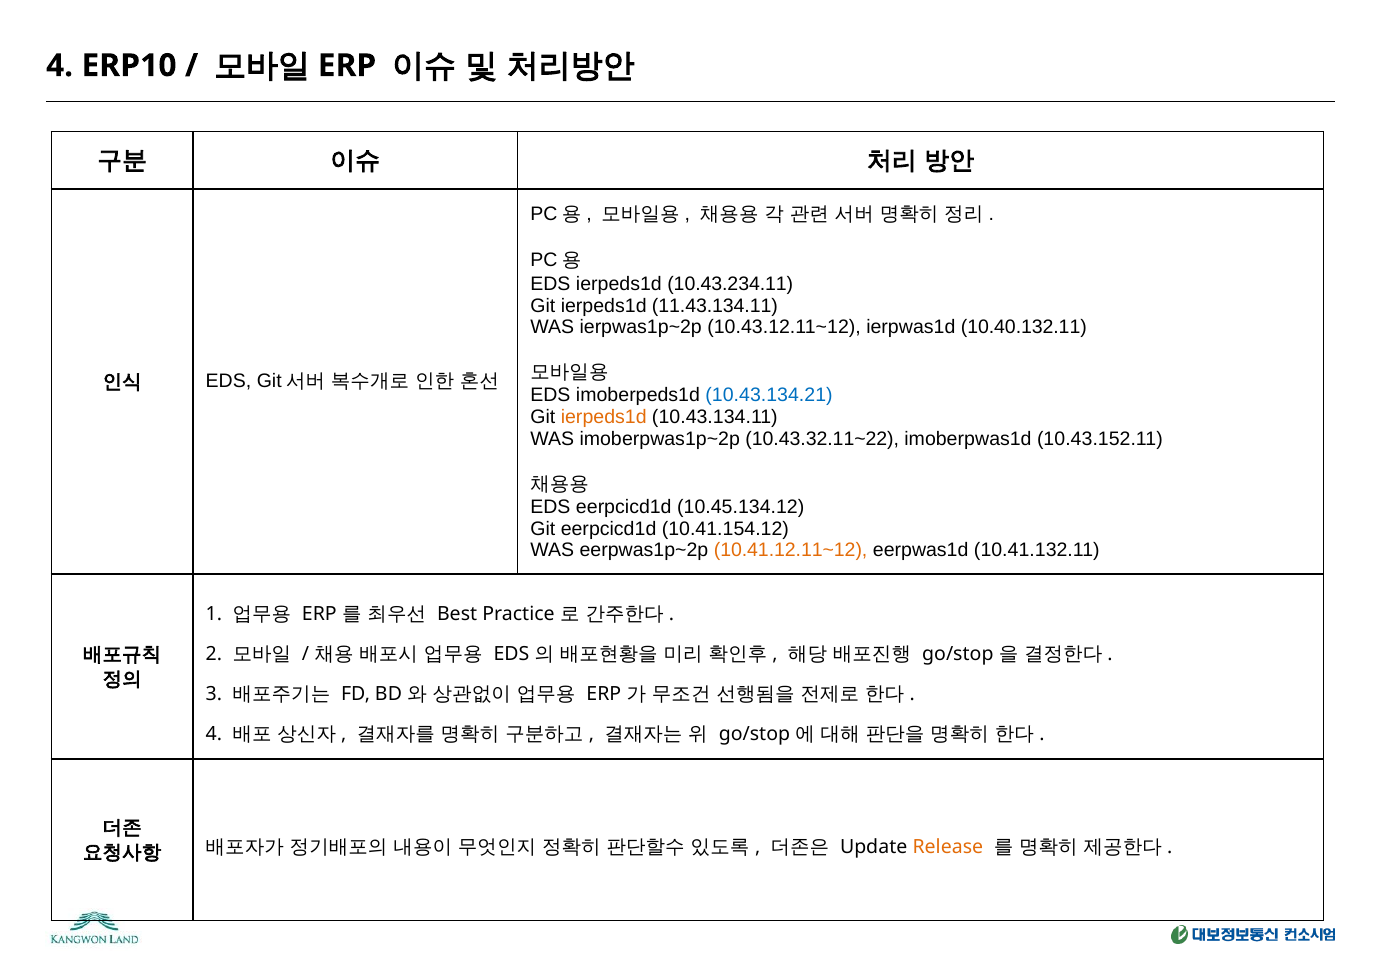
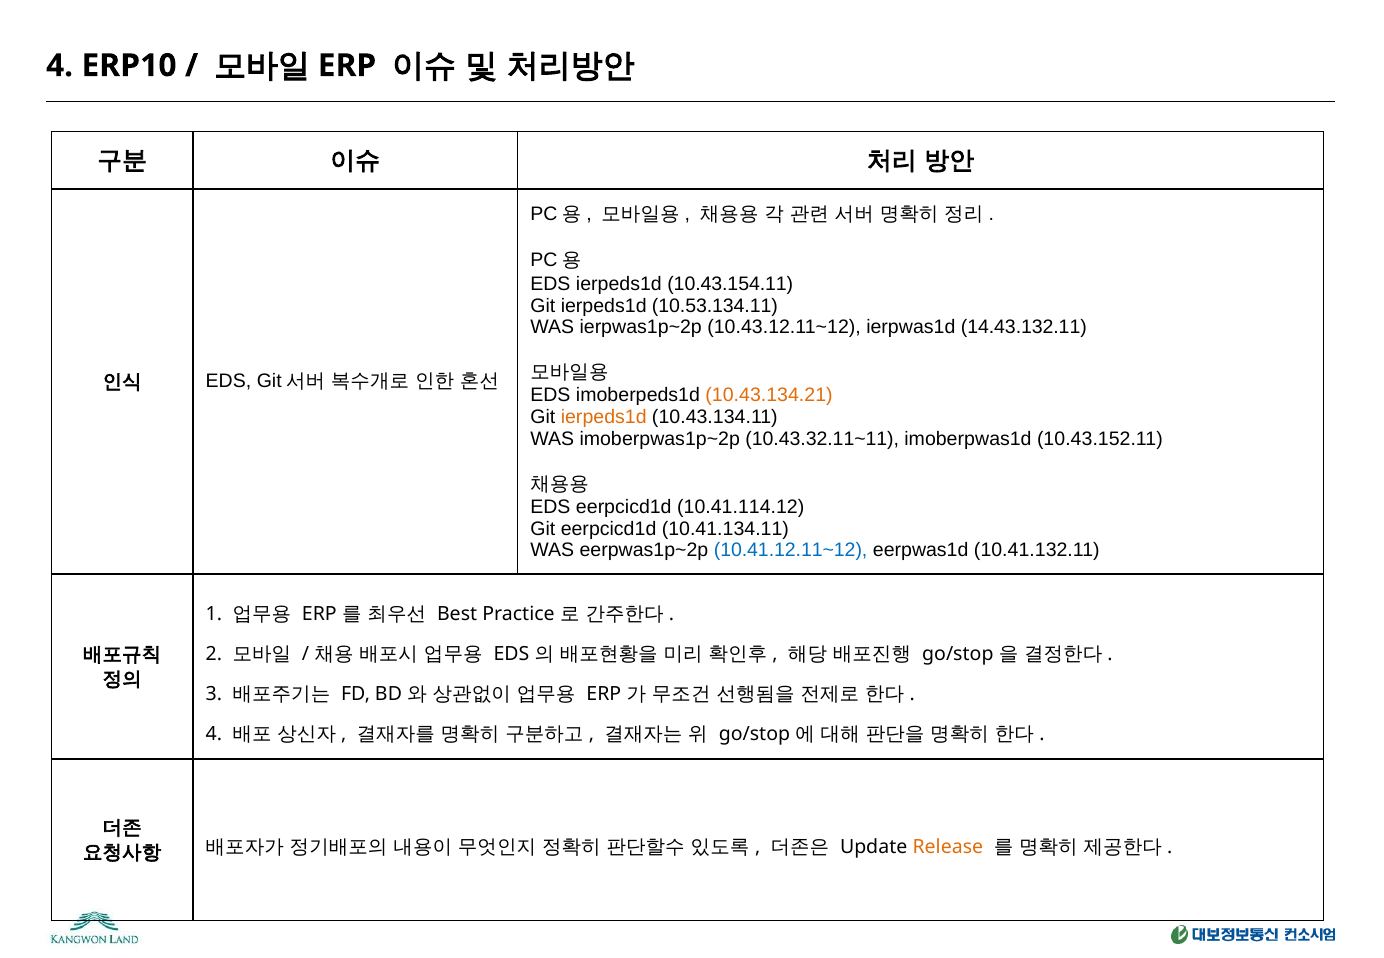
10.43.234.11: 10.43.234.11 -> 10.43.154.11
11.43.134.11: 11.43.134.11 -> 10.53.134.11
10.40.132.11: 10.40.132.11 -> 14.43.132.11
10.43.134.21 colour: blue -> orange
10.43.32.11~22: 10.43.32.11~22 -> 10.43.32.11~11
10.45.134.12: 10.45.134.12 -> 10.41.114.12
10.41.154.12: 10.41.154.12 -> 10.41.134.11
10.41.12.11~12 colour: orange -> blue
